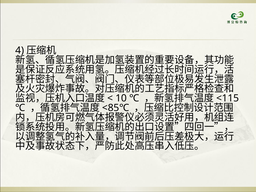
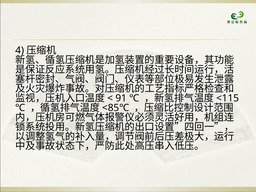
10: 10 -> 91
